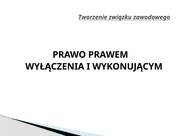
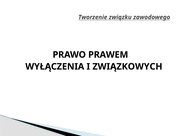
WYKONUJĄCYM: WYKONUJĄCYM -> ZWIĄZKOWYCH
